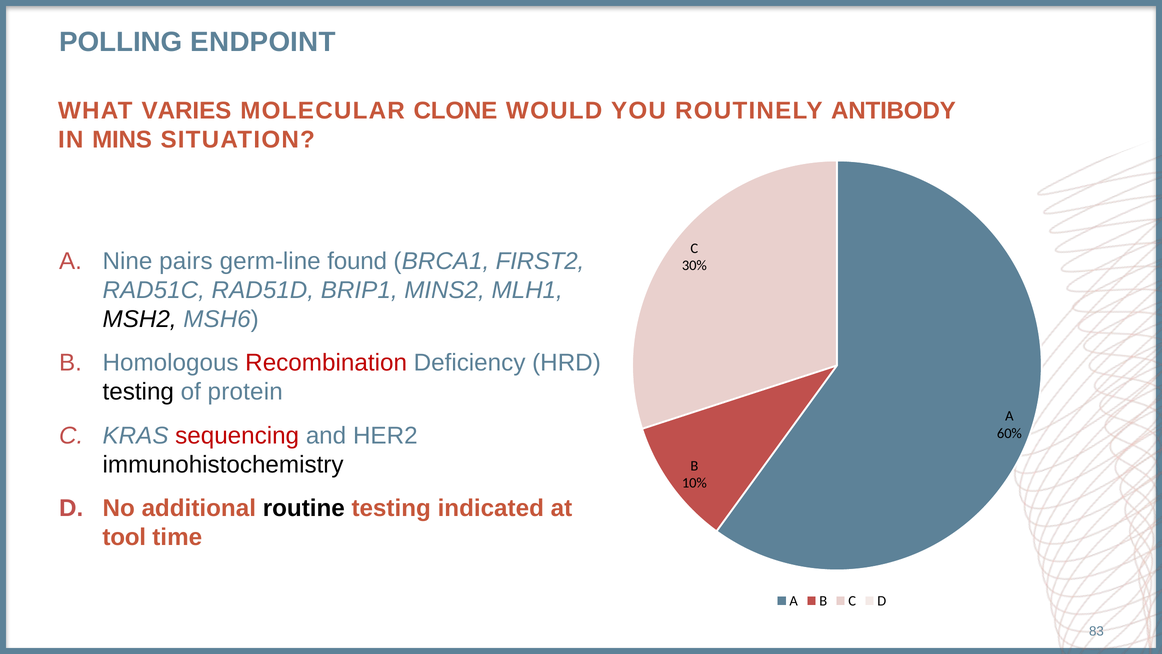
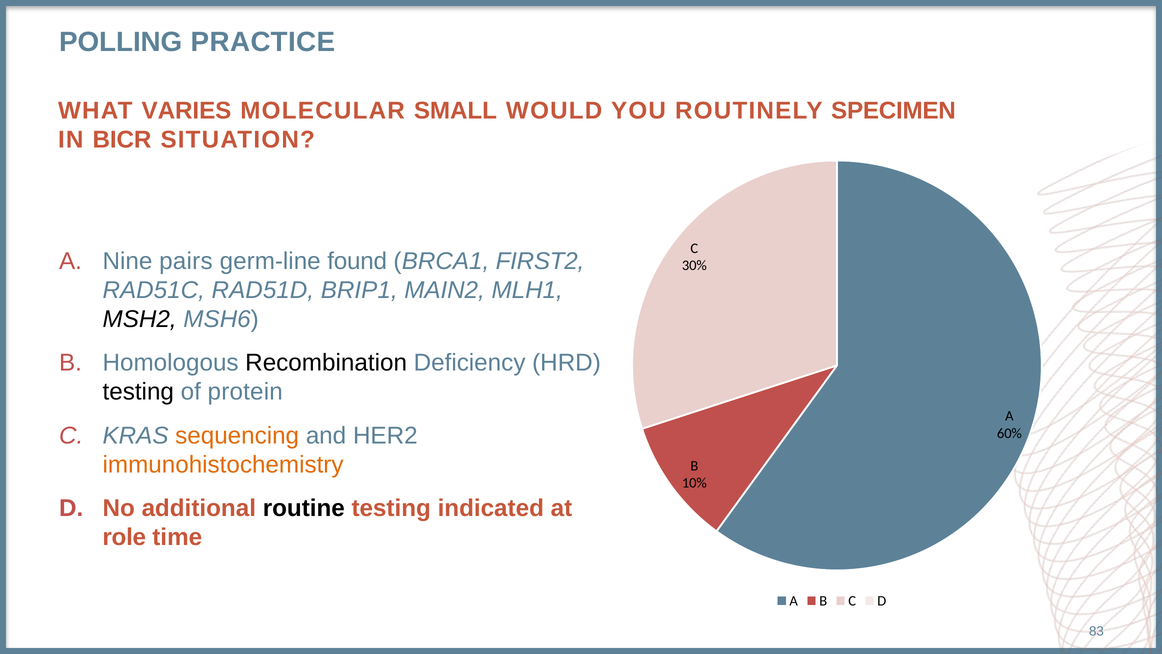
ENDPOINT: ENDPOINT -> PRACTICE
CLONE: CLONE -> SMALL
ANTIBODY: ANTIBODY -> SPECIMEN
MINS: MINS -> BICR
MINS2: MINS2 -> MAIN2
Recombination colour: red -> black
sequencing colour: red -> orange
immunohistochemistry colour: black -> orange
tool: tool -> role
